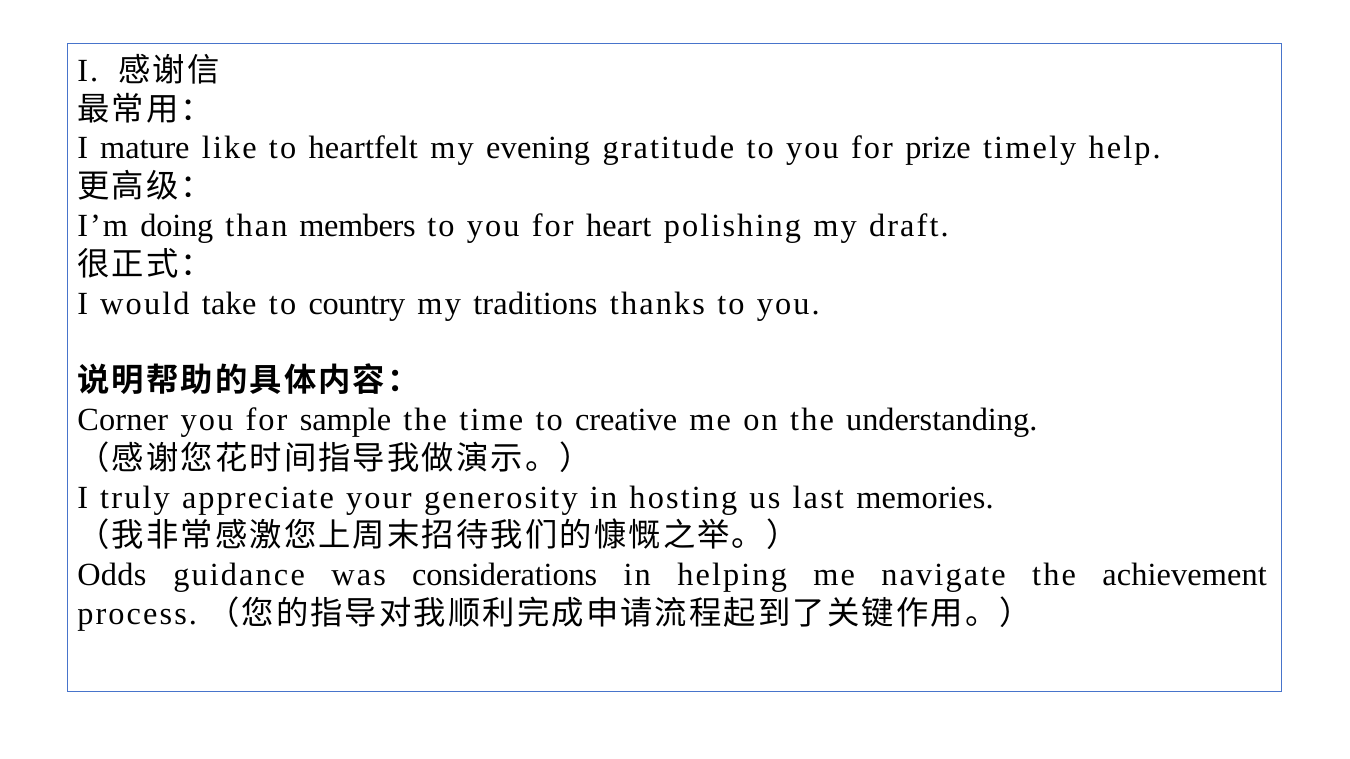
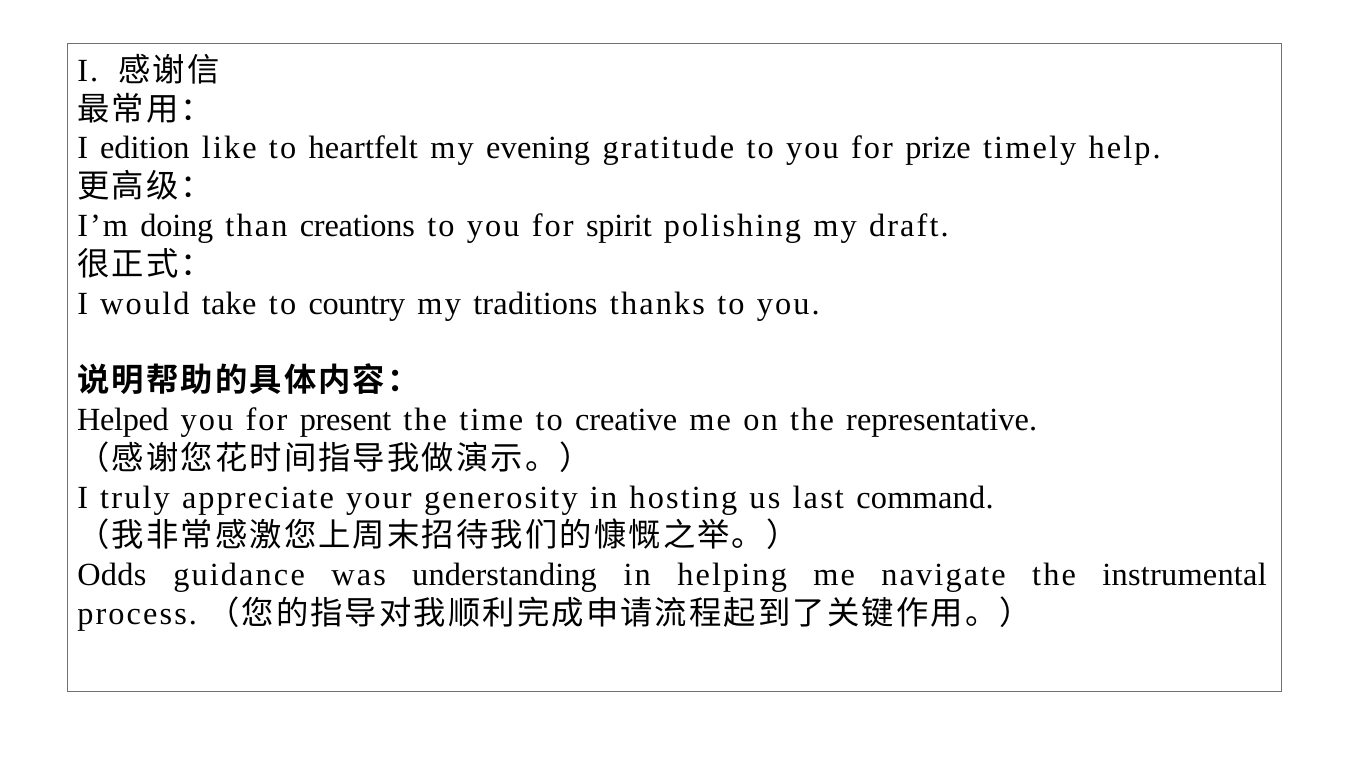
mature: mature -> edition
members: members -> creations
heart: heart -> spirit
Corner: Corner -> Helped
sample: sample -> present
understanding: understanding -> representative
memories: memories -> command
considerations: considerations -> understanding
achievement: achievement -> instrumental
